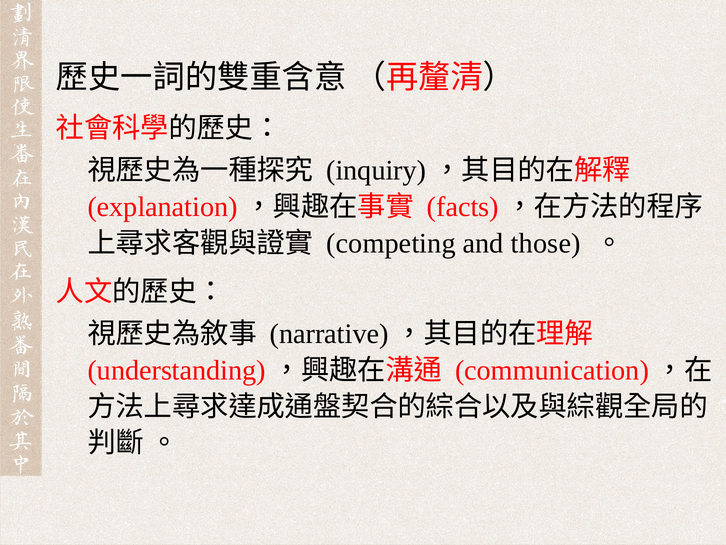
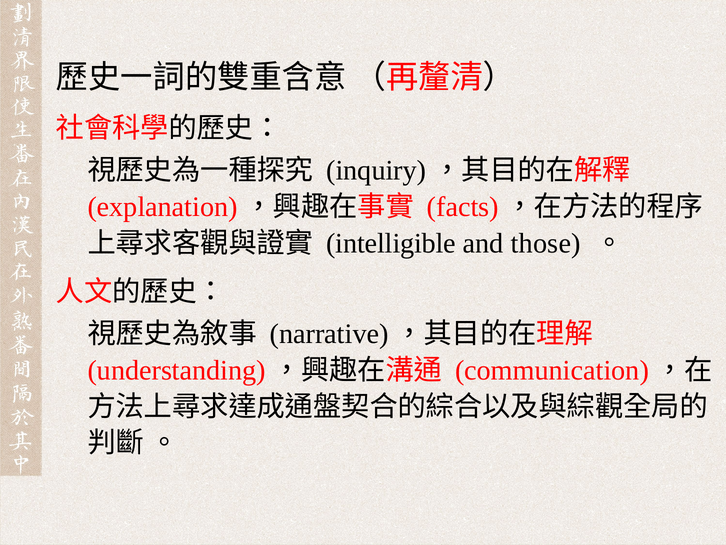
competing: competing -> intelligible
